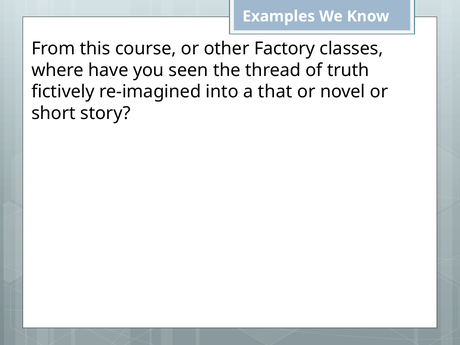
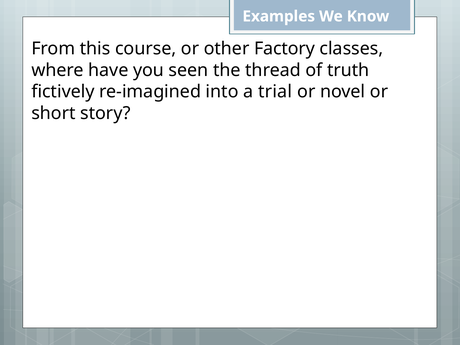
that: that -> trial
